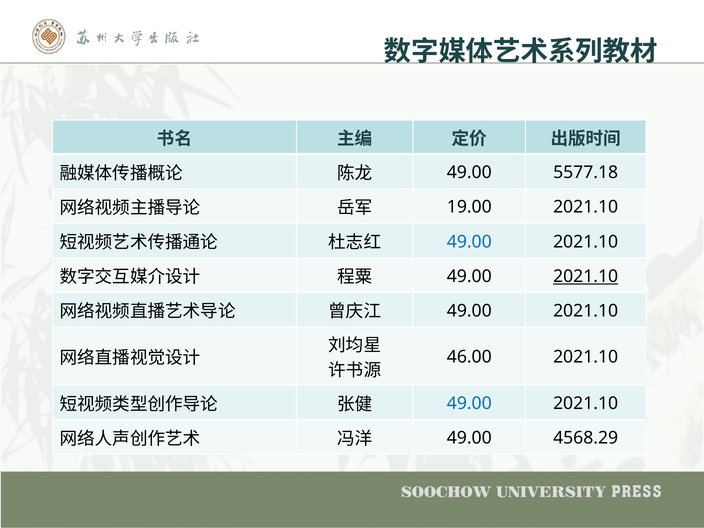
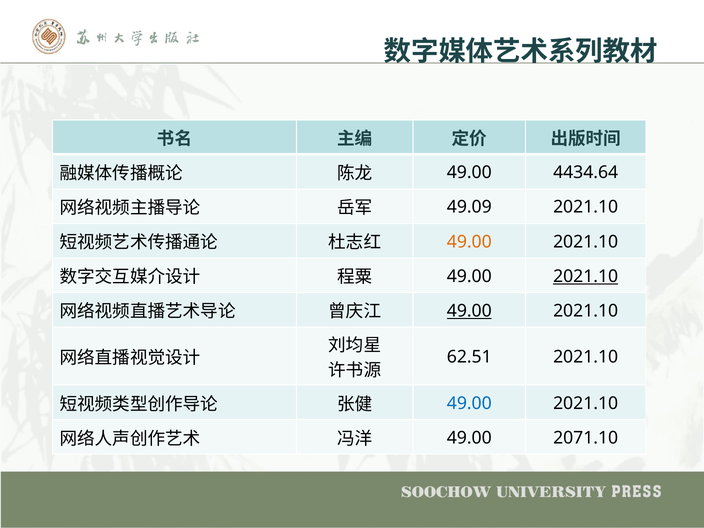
5577.18: 5577.18 -> 4434.64
19.00: 19.00 -> 49.09
49.00 at (469, 242) colour: blue -> orange
49.00 at (469, 311) underline: none -> present
46.00: 46.00 -> 62.51
4568.29: 4568.29 -> 2071.10
